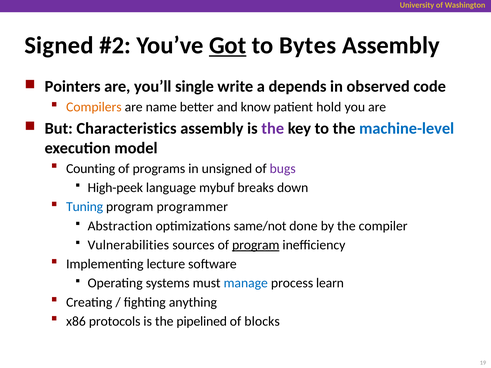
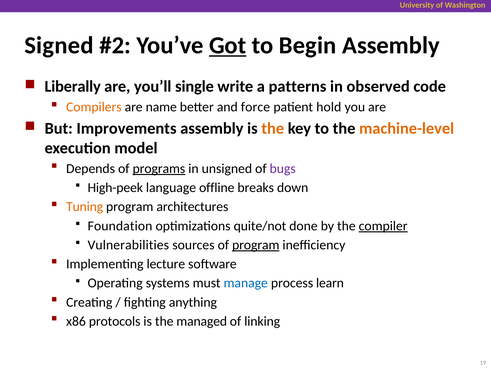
Bytes: Bytes -> Begin
Pointers: Pointers -> Liberally
depends: depends -> patterns
know: know -> force
Characteristics: Characteristics -> Improvements
the at (273, 129) colour: purple -> orange
machine-level colour: blue -> orange
Counting: Counting -> Depends
programs underline: none -> present
mybuf: mybuf -> offline
Tuning colour: blue -> orange
programmer: programmer -> architectures
Abstraction: Abstraction -> Foundation
same/not: same/not -> quite/not
compiler underline: none -> present
pipelined: pipelined -> managed
blocks: blocks -> linking
